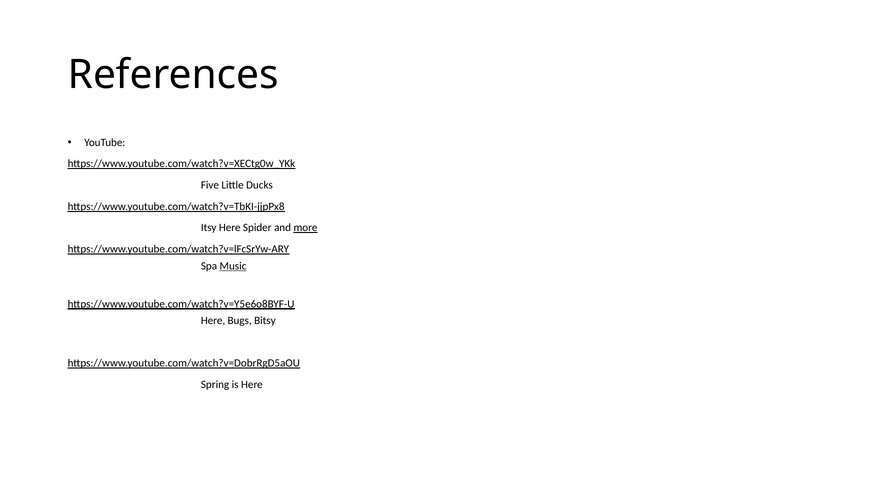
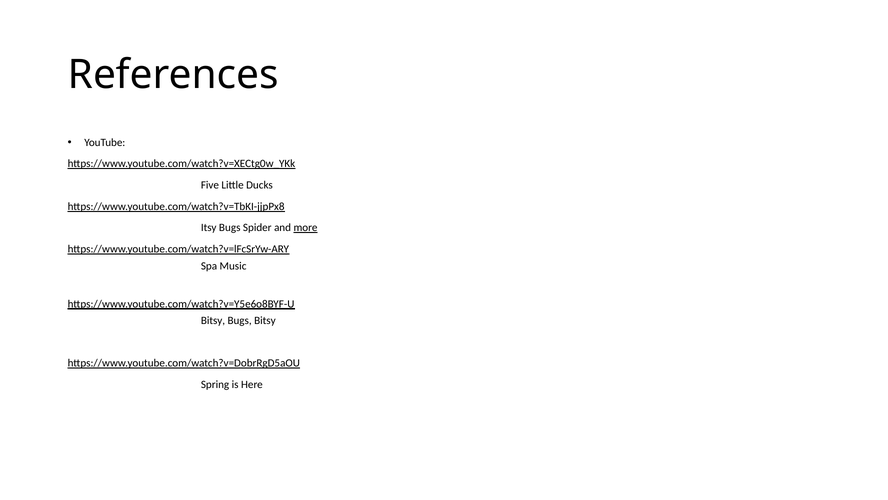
Itsy Here: Here -> Bugs
Music underline: present -> none
Here at (213, 320): Here -> Bitsy
